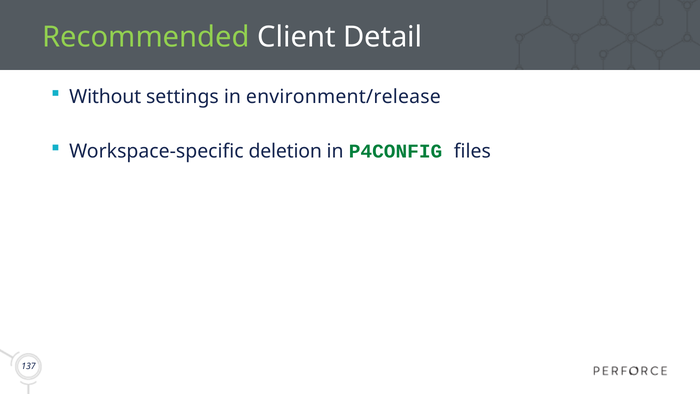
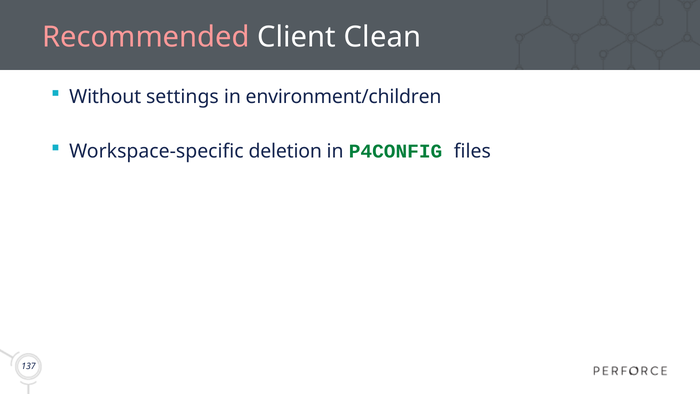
Recommended colour: light green -> pink
Detail: Detail -> Clean
environment/release: environment/release -> environment/children
